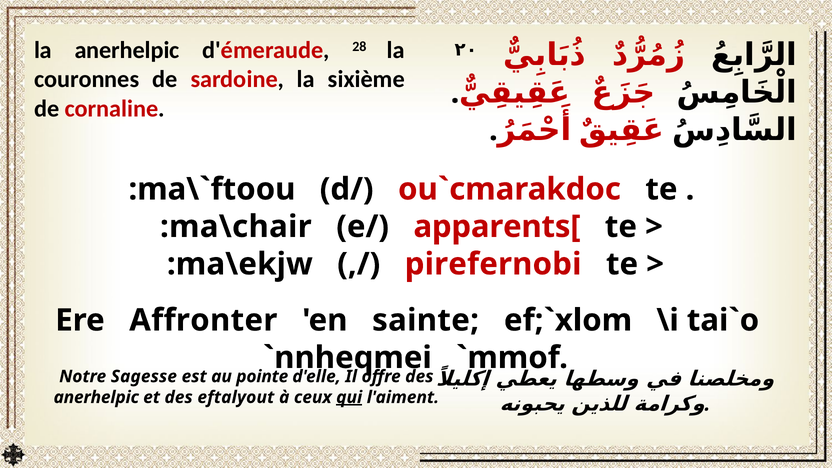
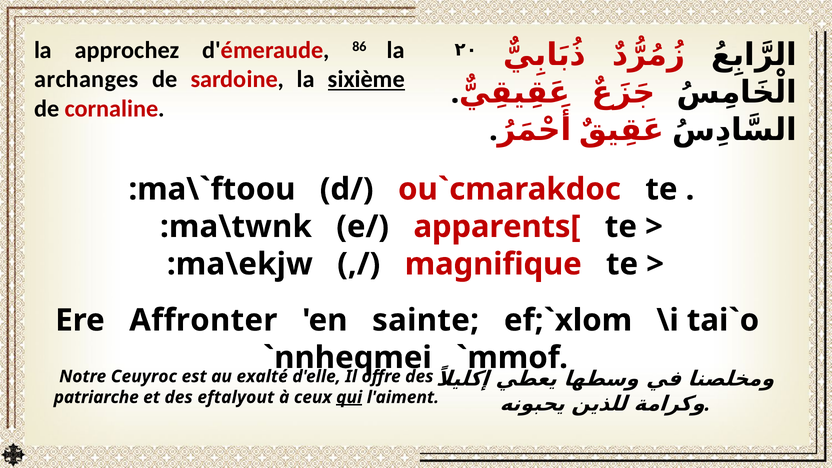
la anerhelpic: anerhelpic -> approchez
28: 28 -> 86
couronnes: couronnes -> archanges
sixième underline: none -> present
:ma\chair: :ma\chair -> :ma\twnk
pirefernobi: pirefernobi -> magnifique
Sagesse: Sagesse -> Ceuyroc
pointe: pointe -> exalté
anerhelpic at (96, 397): anerhelpic -> patriarche
